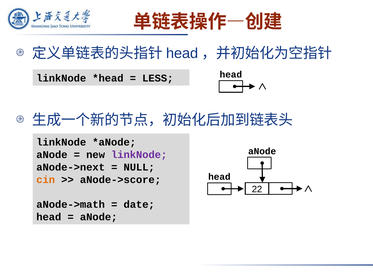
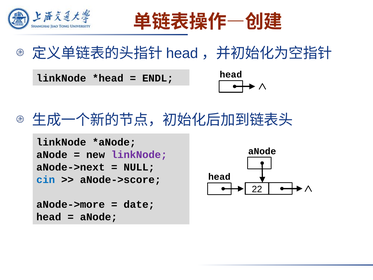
LESS: LESS -> ENDL
cin colour: orange -> blue
aNode->math: aNode->math -> aNode->more
